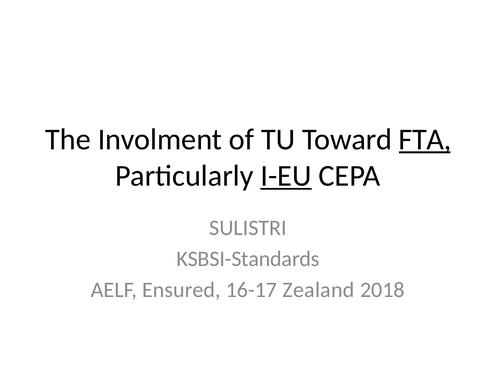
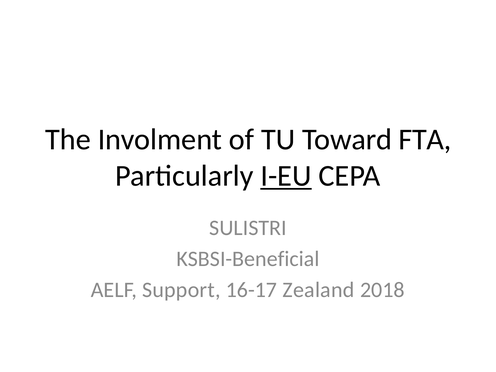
FTA underline: present -> none
KSBSI-Standards: KSBSI-Standards -> KSBSI-Beneficial
Ensured: Ensured -> Support
